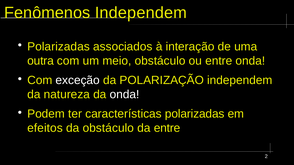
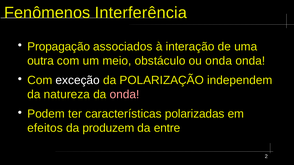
Fenômenos Independem: Independem -> Interferência
Polarizadas at (59, 47): Polarizadas -> Propagação
ou entre: entre -> onda
onda at (125, 95) colour: white -> pink
da obstáculo: obstáculo -> produzem
